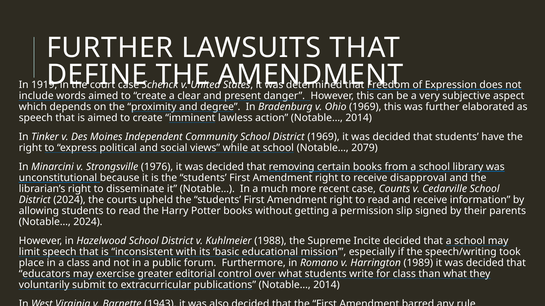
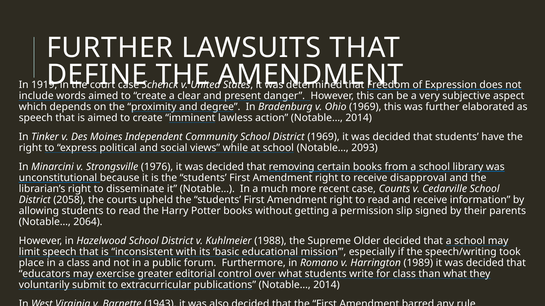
2079: 2079 -> 2093
District 2024: 2024 -> 2058
Notable… 2024: 2024 -> 2064
Incite: Incite -> Older
